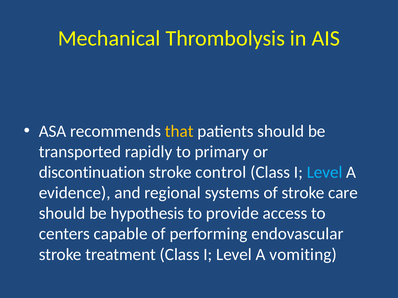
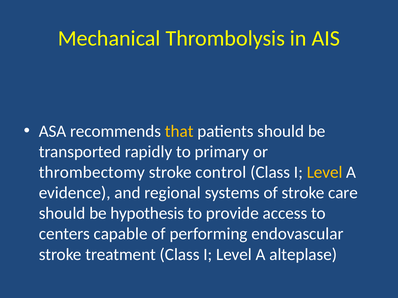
discontinuation: discontinuation -> thrombectomy
Level at (325, 173) colour: light blue -> yellow
vomiting: vomiting -> alteplase
